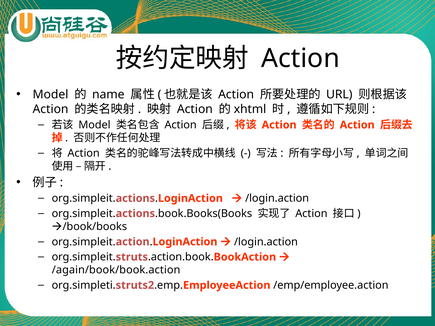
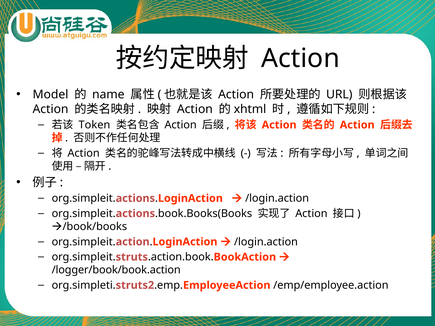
Model at (94, 125): Model -> Token
/again/book/book.action: /again/book/book.action -> /logger/book/book.action
